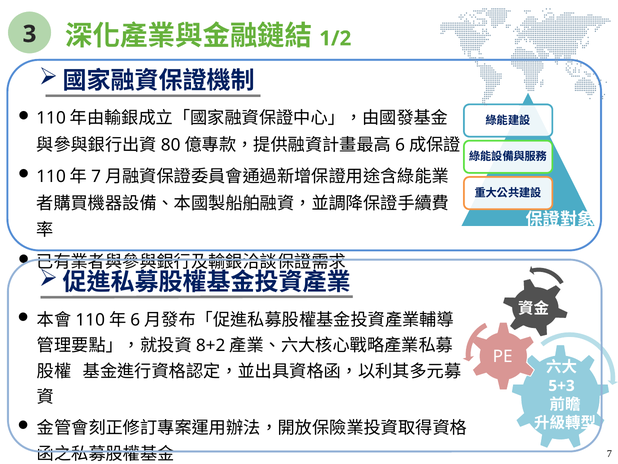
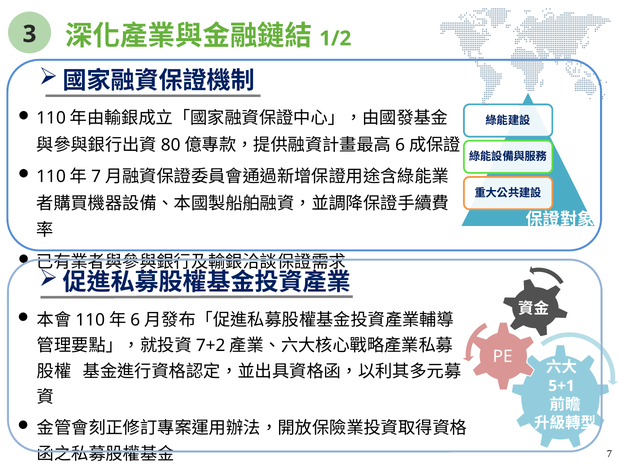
8+2: 8+2 -> 7+2
5+3: 5+3 -> 5+1
